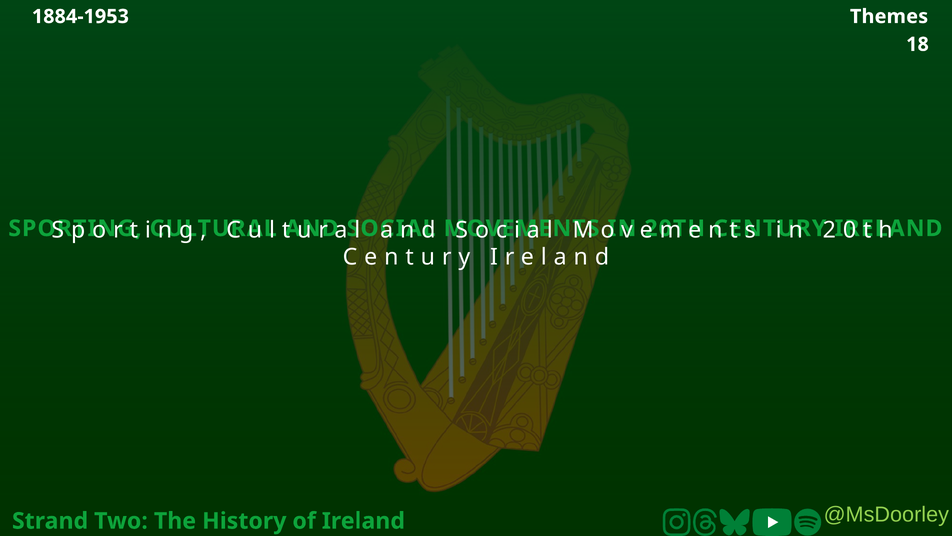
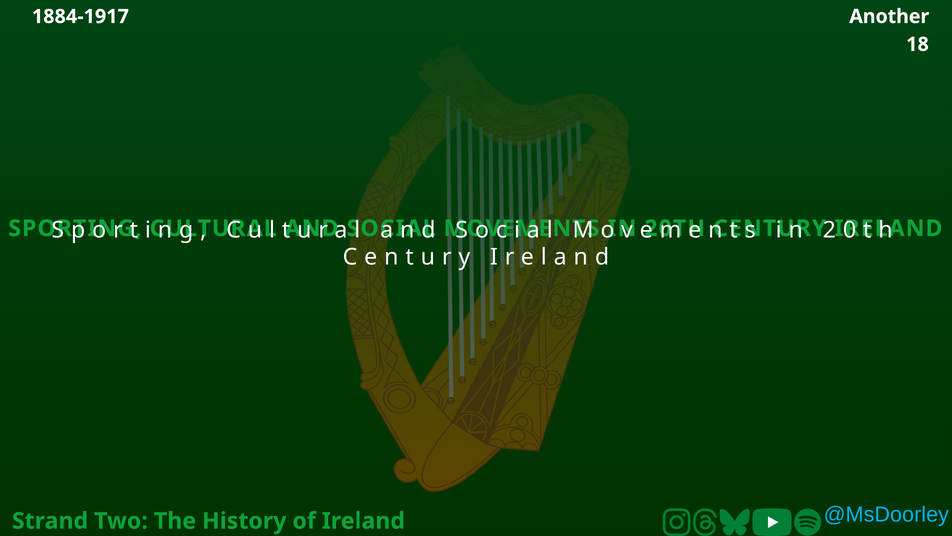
1884-1953: 1884-1953 -> 1884-1917
Themes: Themes -> Another
@MsDoorley colour: light green -> light blue
